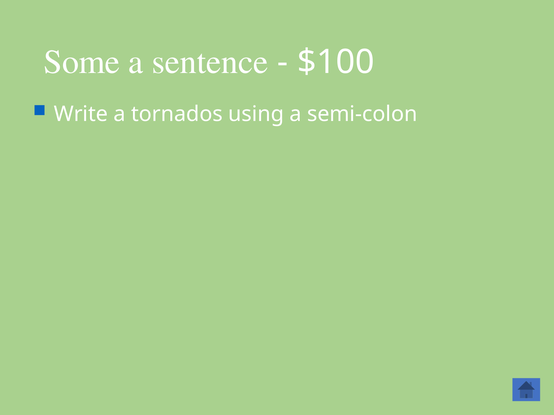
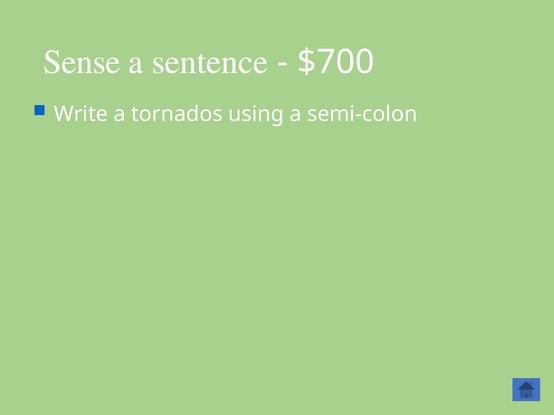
Some: Some -> Sense
$100: $100 -> $700
